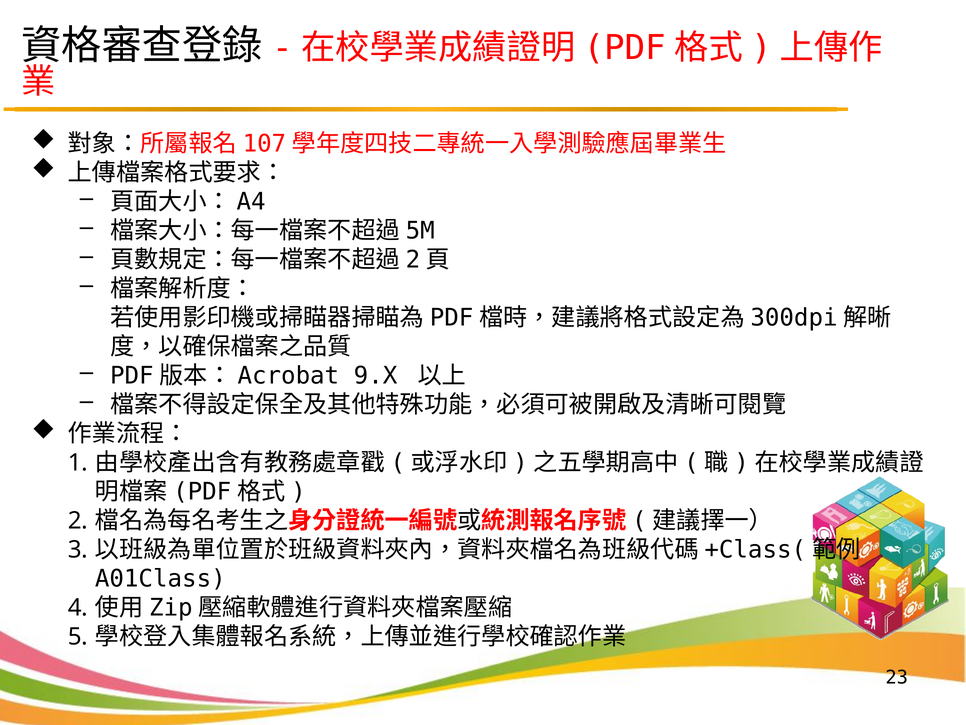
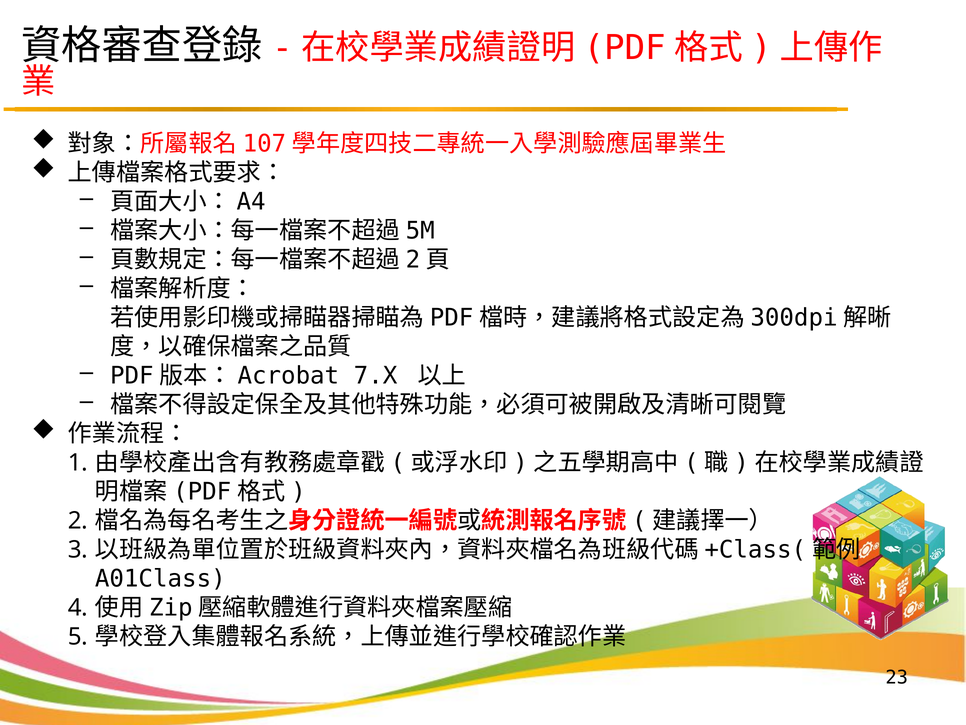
9.X: 9.X -> 7.X
